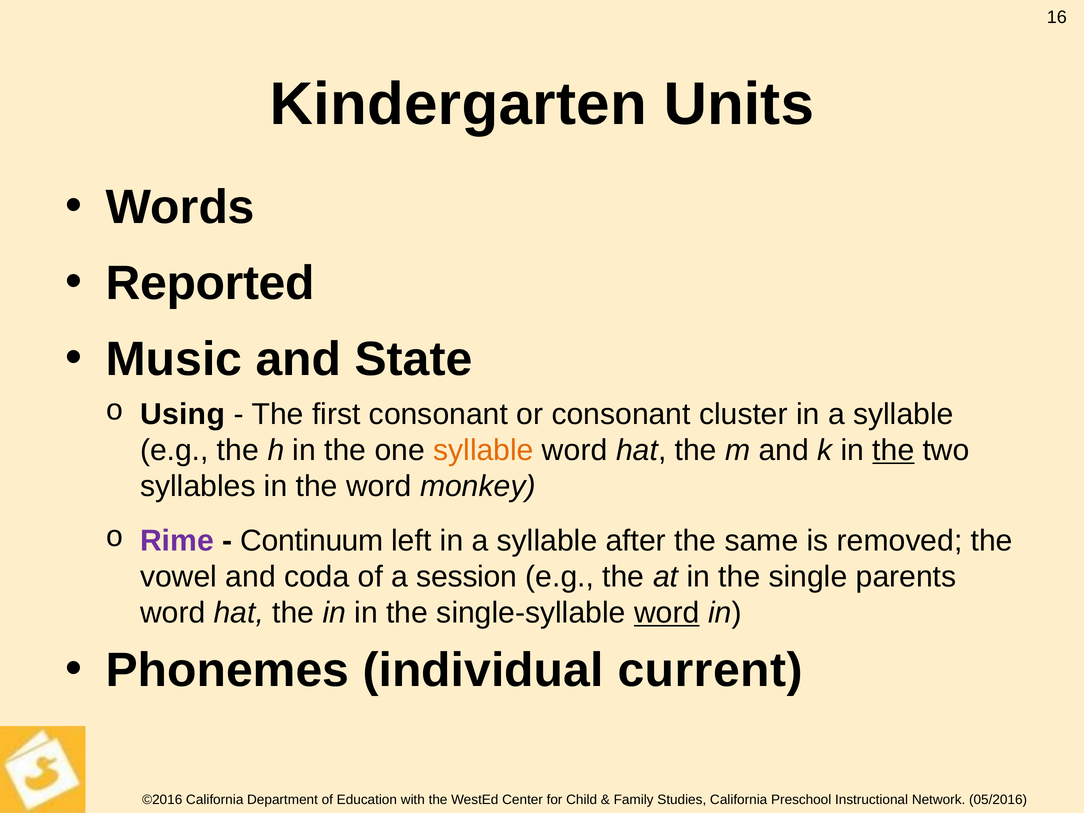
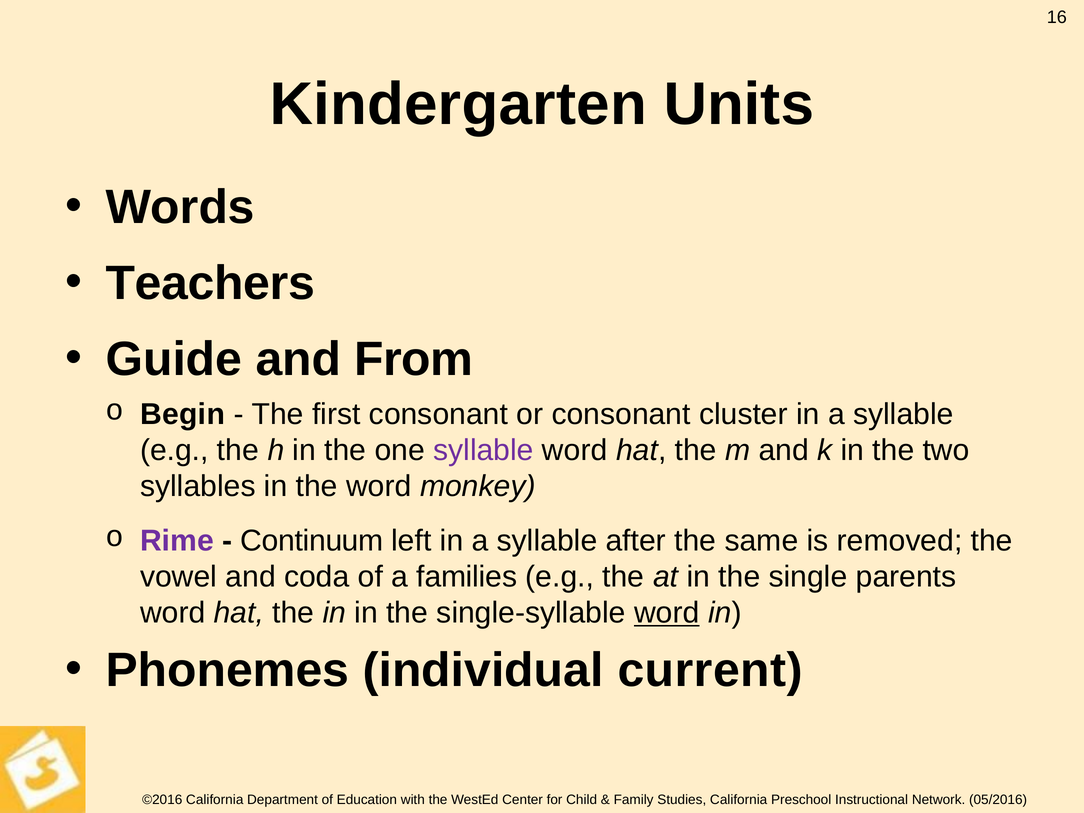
Reported: Reported -> Teachers
Music: Music -> Guide
State: State -> From
Using: Using -> Begin
syllable at (483, 450) colour: orange -> purple
the at (893, 450) underline: present -> none
session: session -> families
